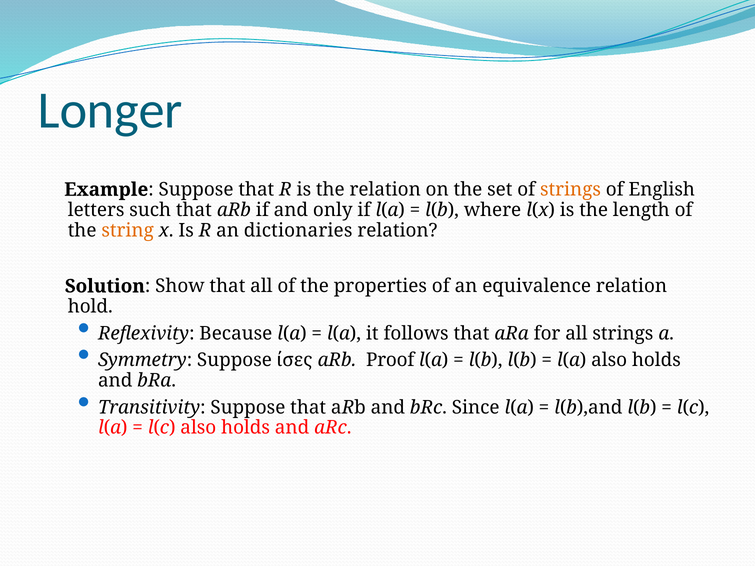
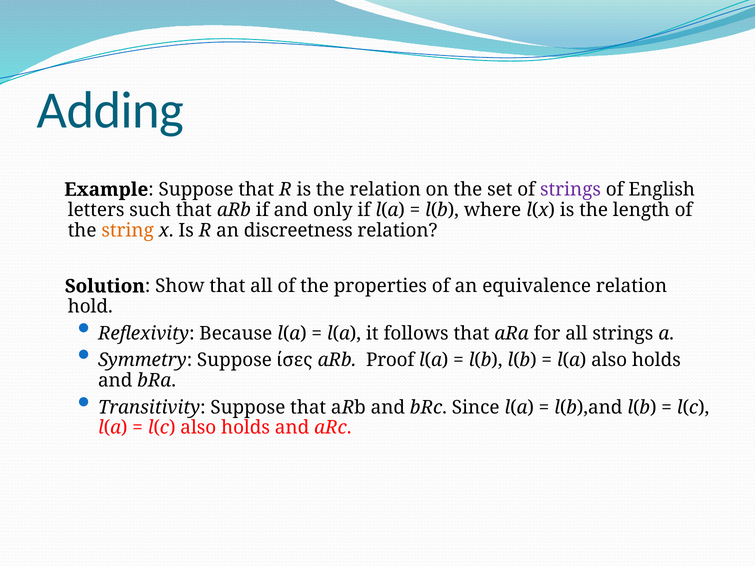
Longer: Longer -> Adding
strings at (571, 190) colour: orange -> purple
dictionaries: dictionaries -> discreetness
